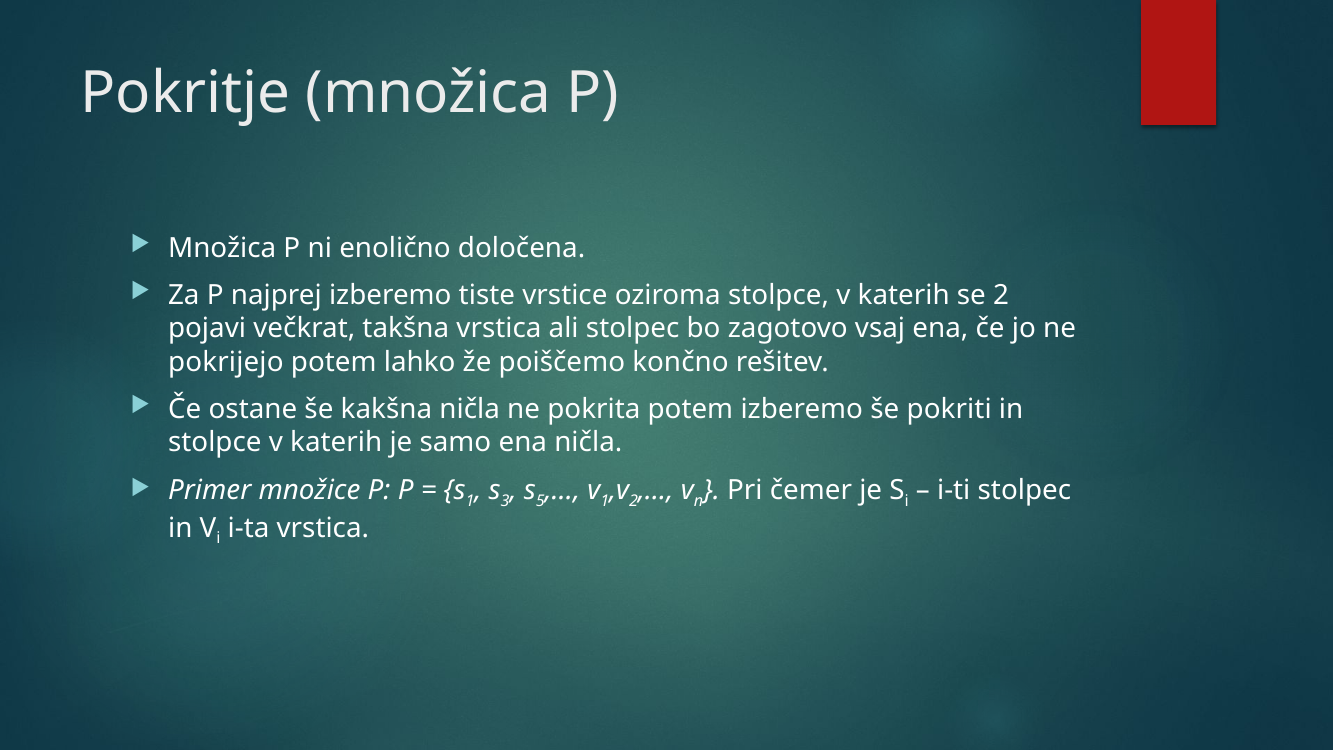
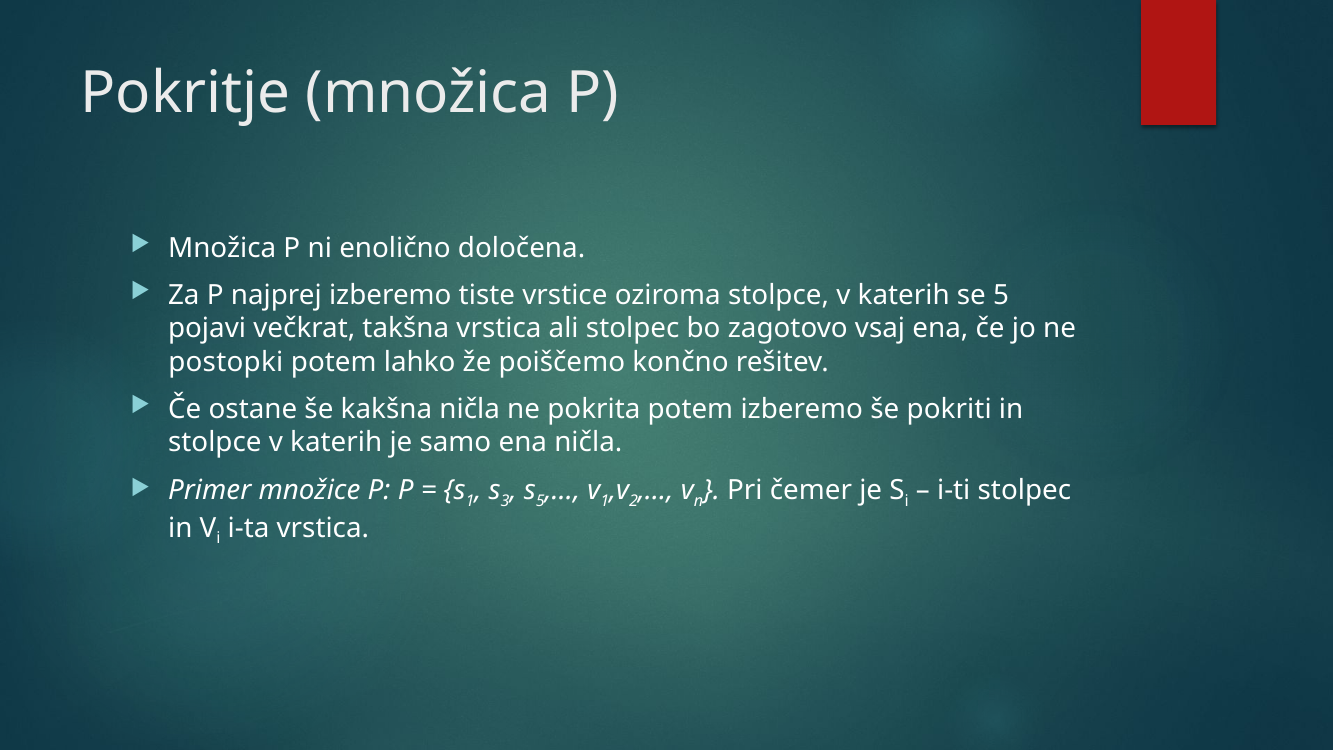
se 2: 2 -> 5
pokrijejo: pokrijejo -> postopki
